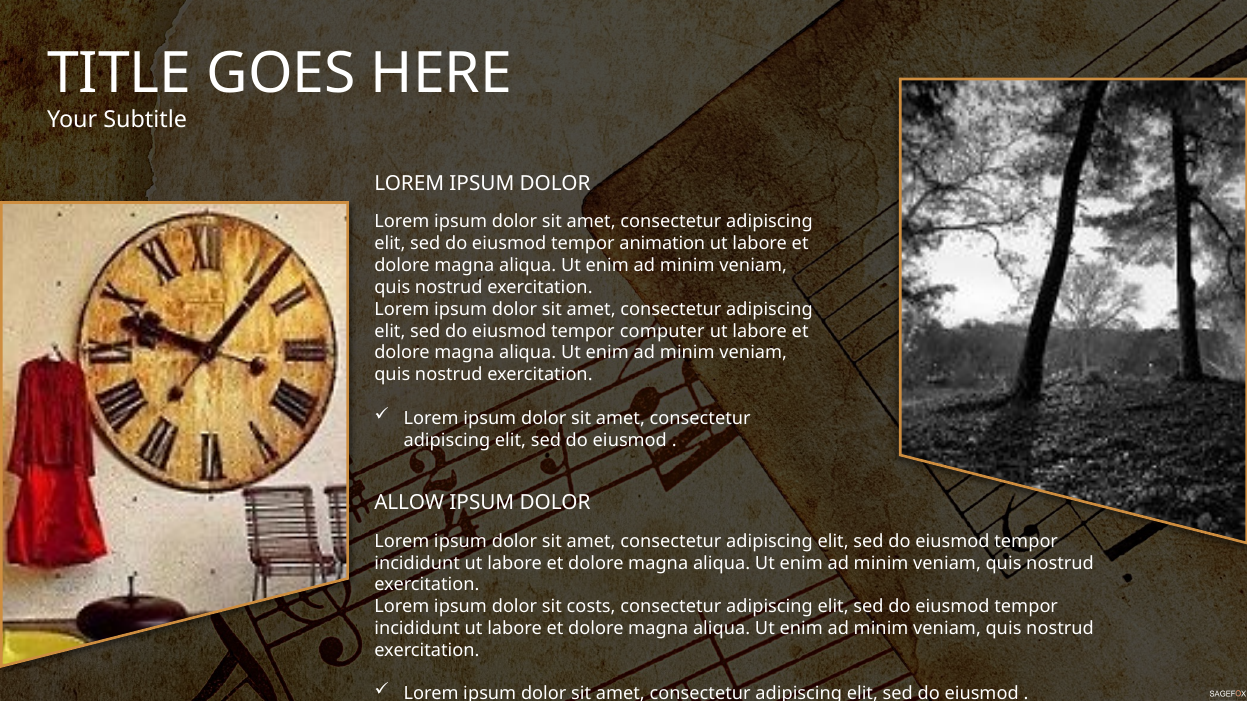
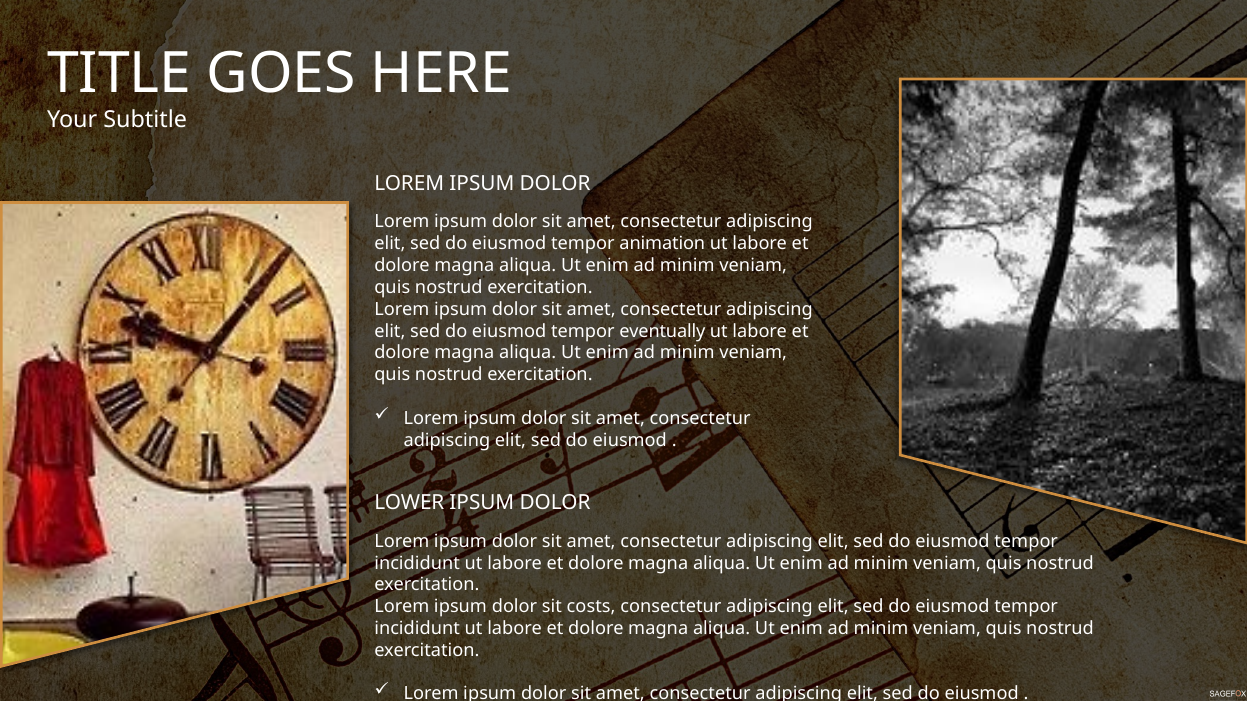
computer: computer -> eventually
ALLOW: ALLOW -> LOWER
